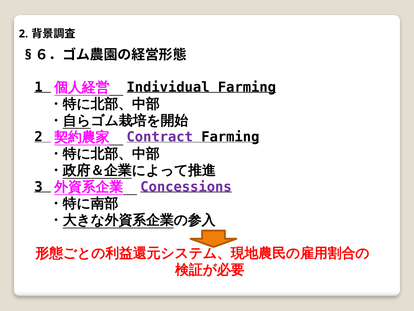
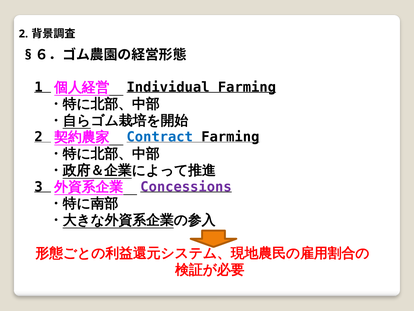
Contract colour: purple -> blue
